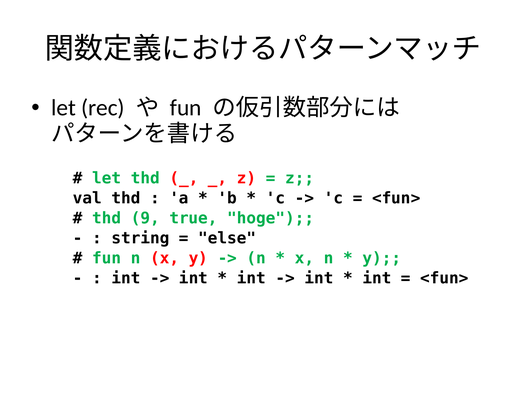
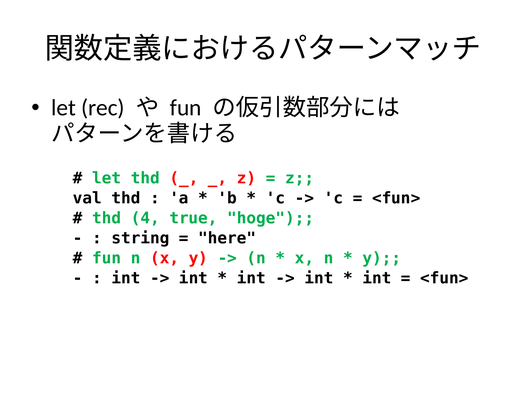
9: 9 -> 4
else: else -> here
